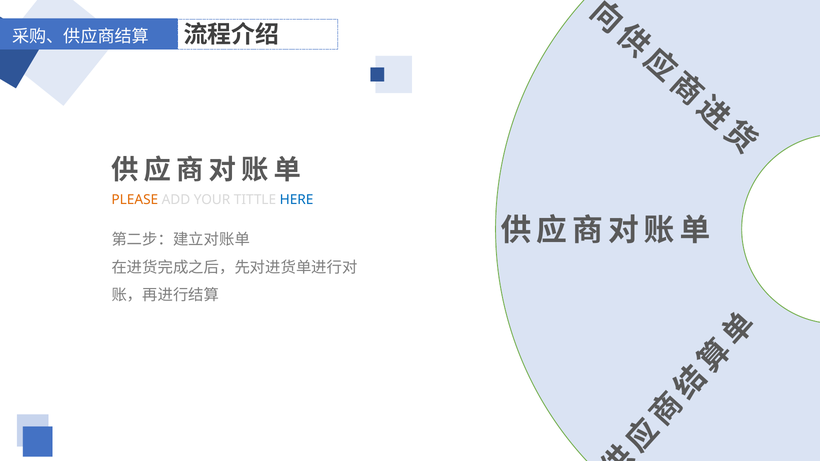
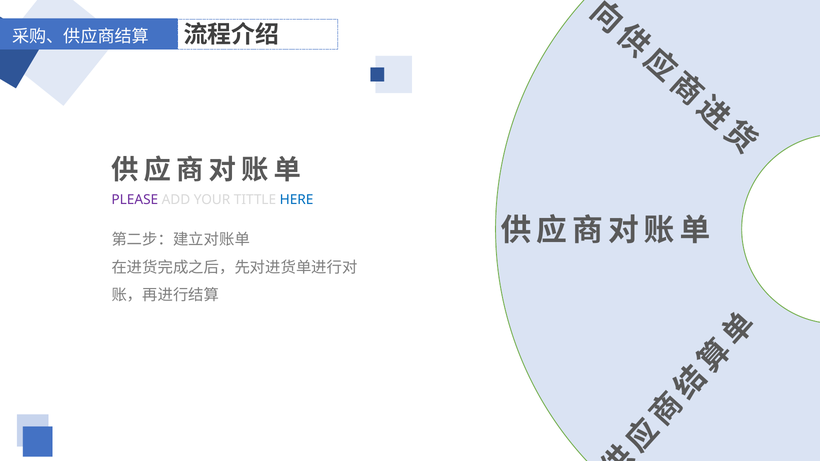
PLEASE colour: orange -> purple
